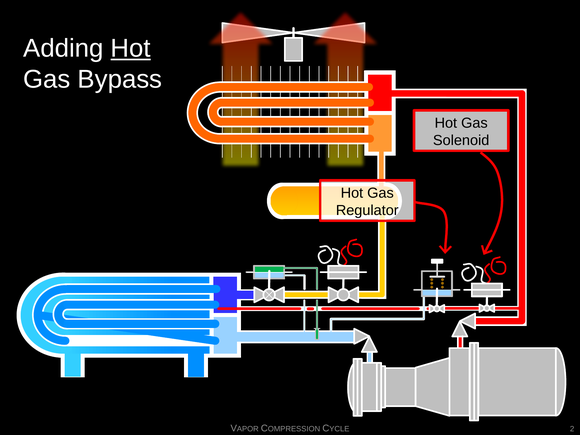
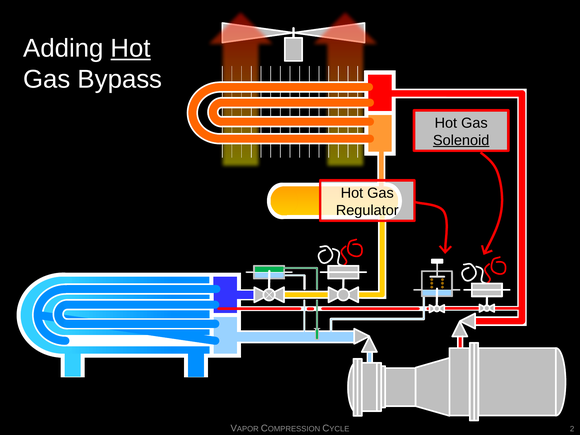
Solenoid underline: none -> present
